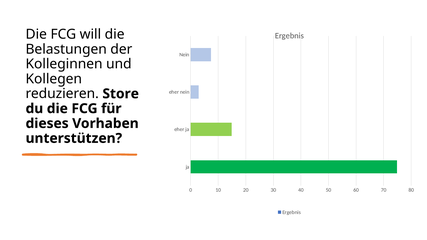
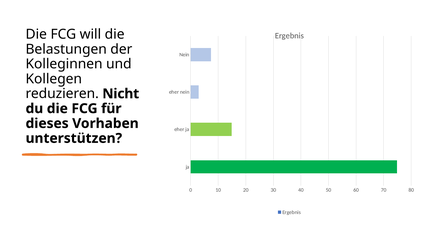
Store: Store -> Nicht
